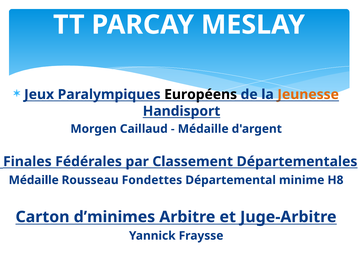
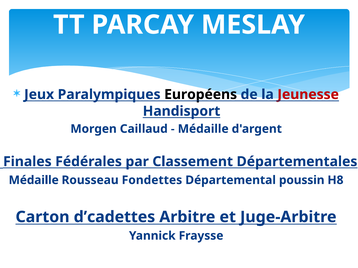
Jeunesse colour: orange -> red
minime: minime -> poussin
d’minimes: d’minimes -> d’cadettes
